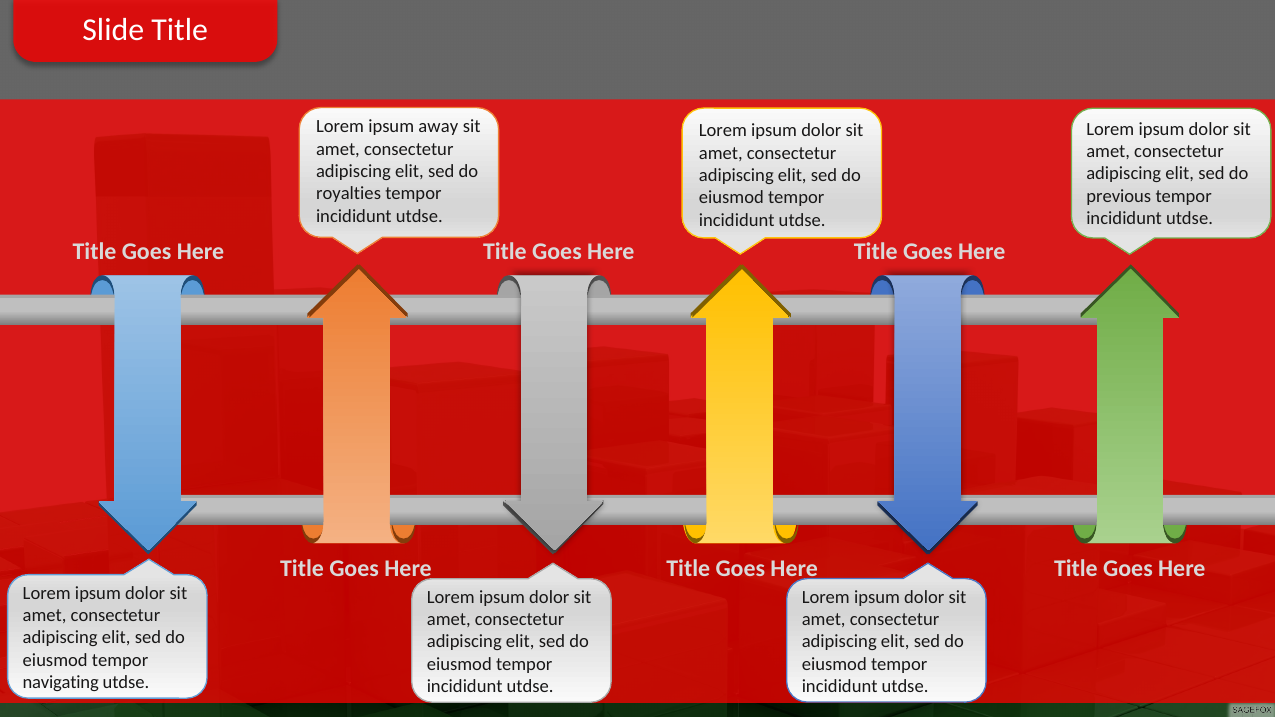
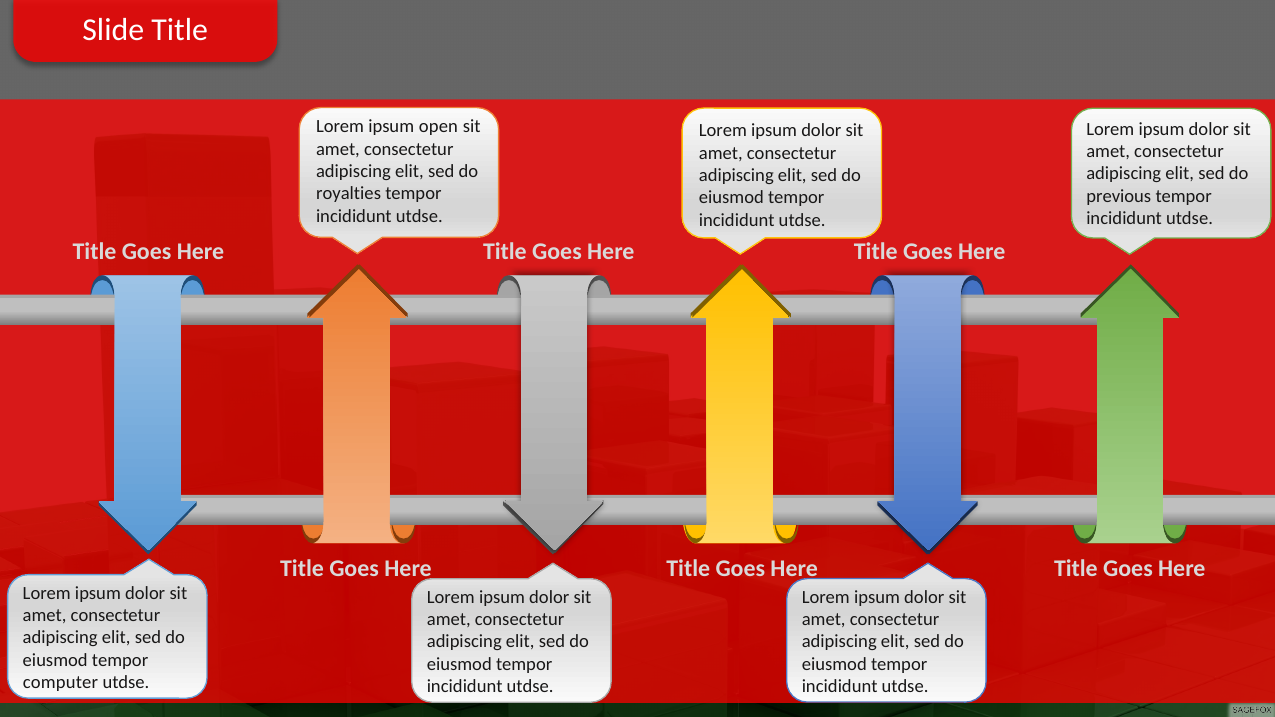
away: away -> open
navigating: navigating -> computer
